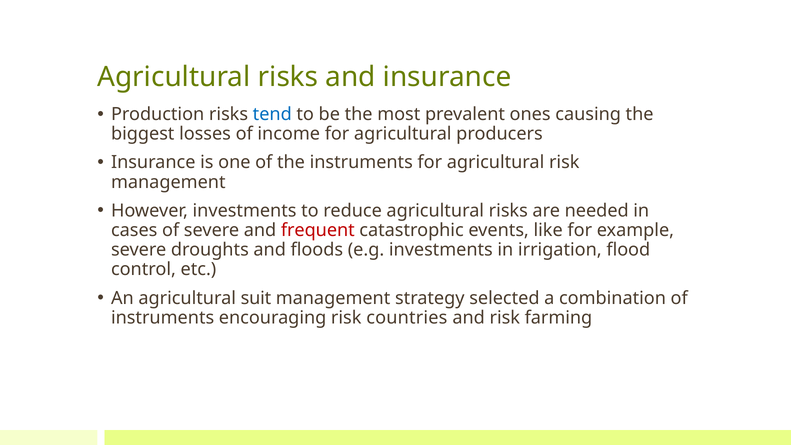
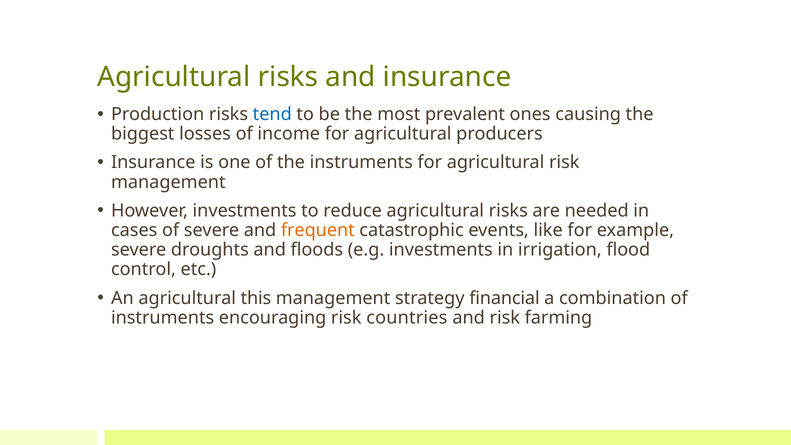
frequent colour: red -> orange
suit: suit -> this
selected: selected -> financial
